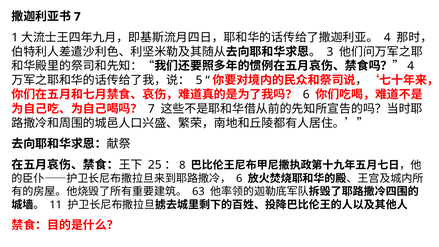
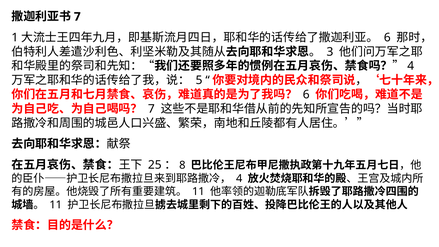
4 at (387, 38): 4 -> 6
6 at (239, 178): 6 -> 4
63 at (198, 192): 63 -> 11
